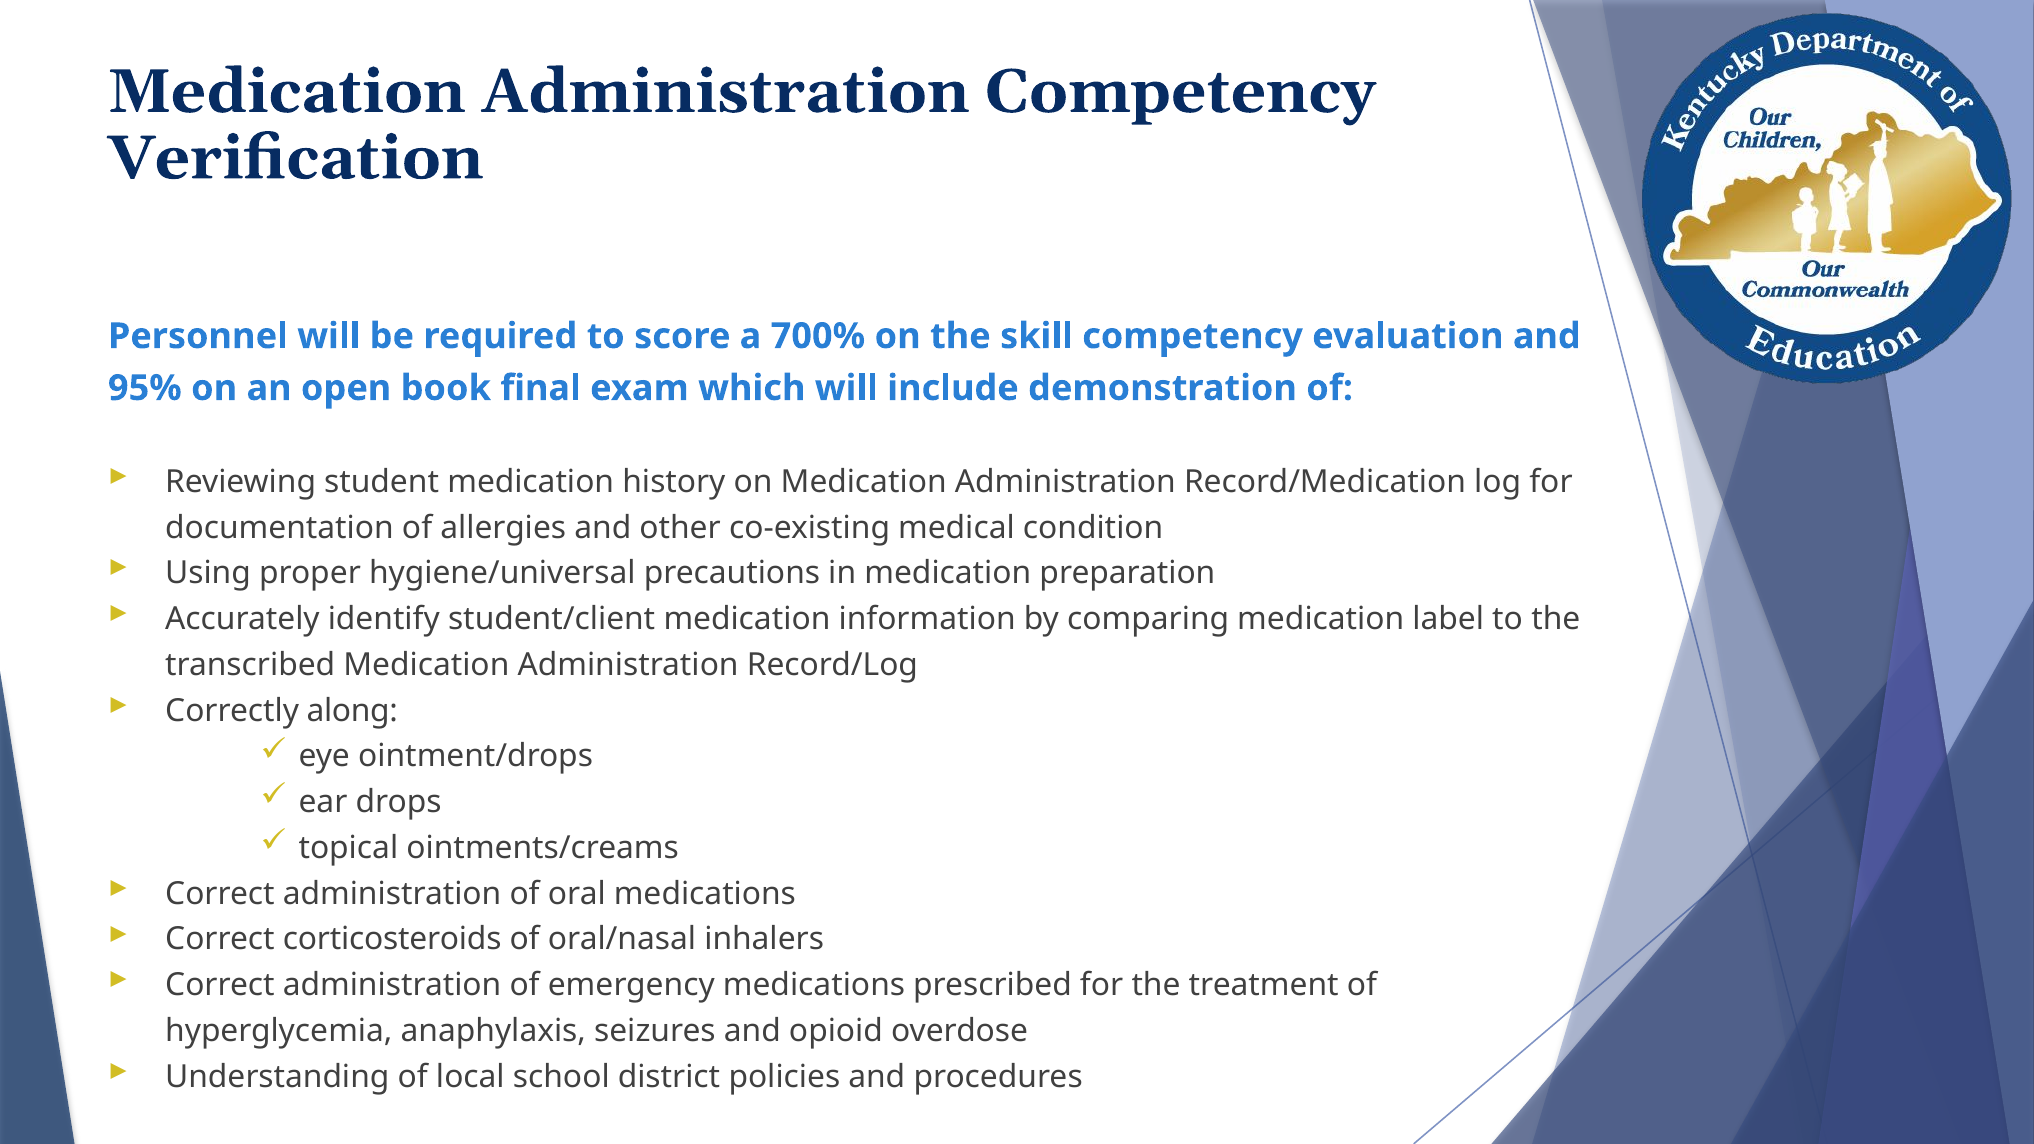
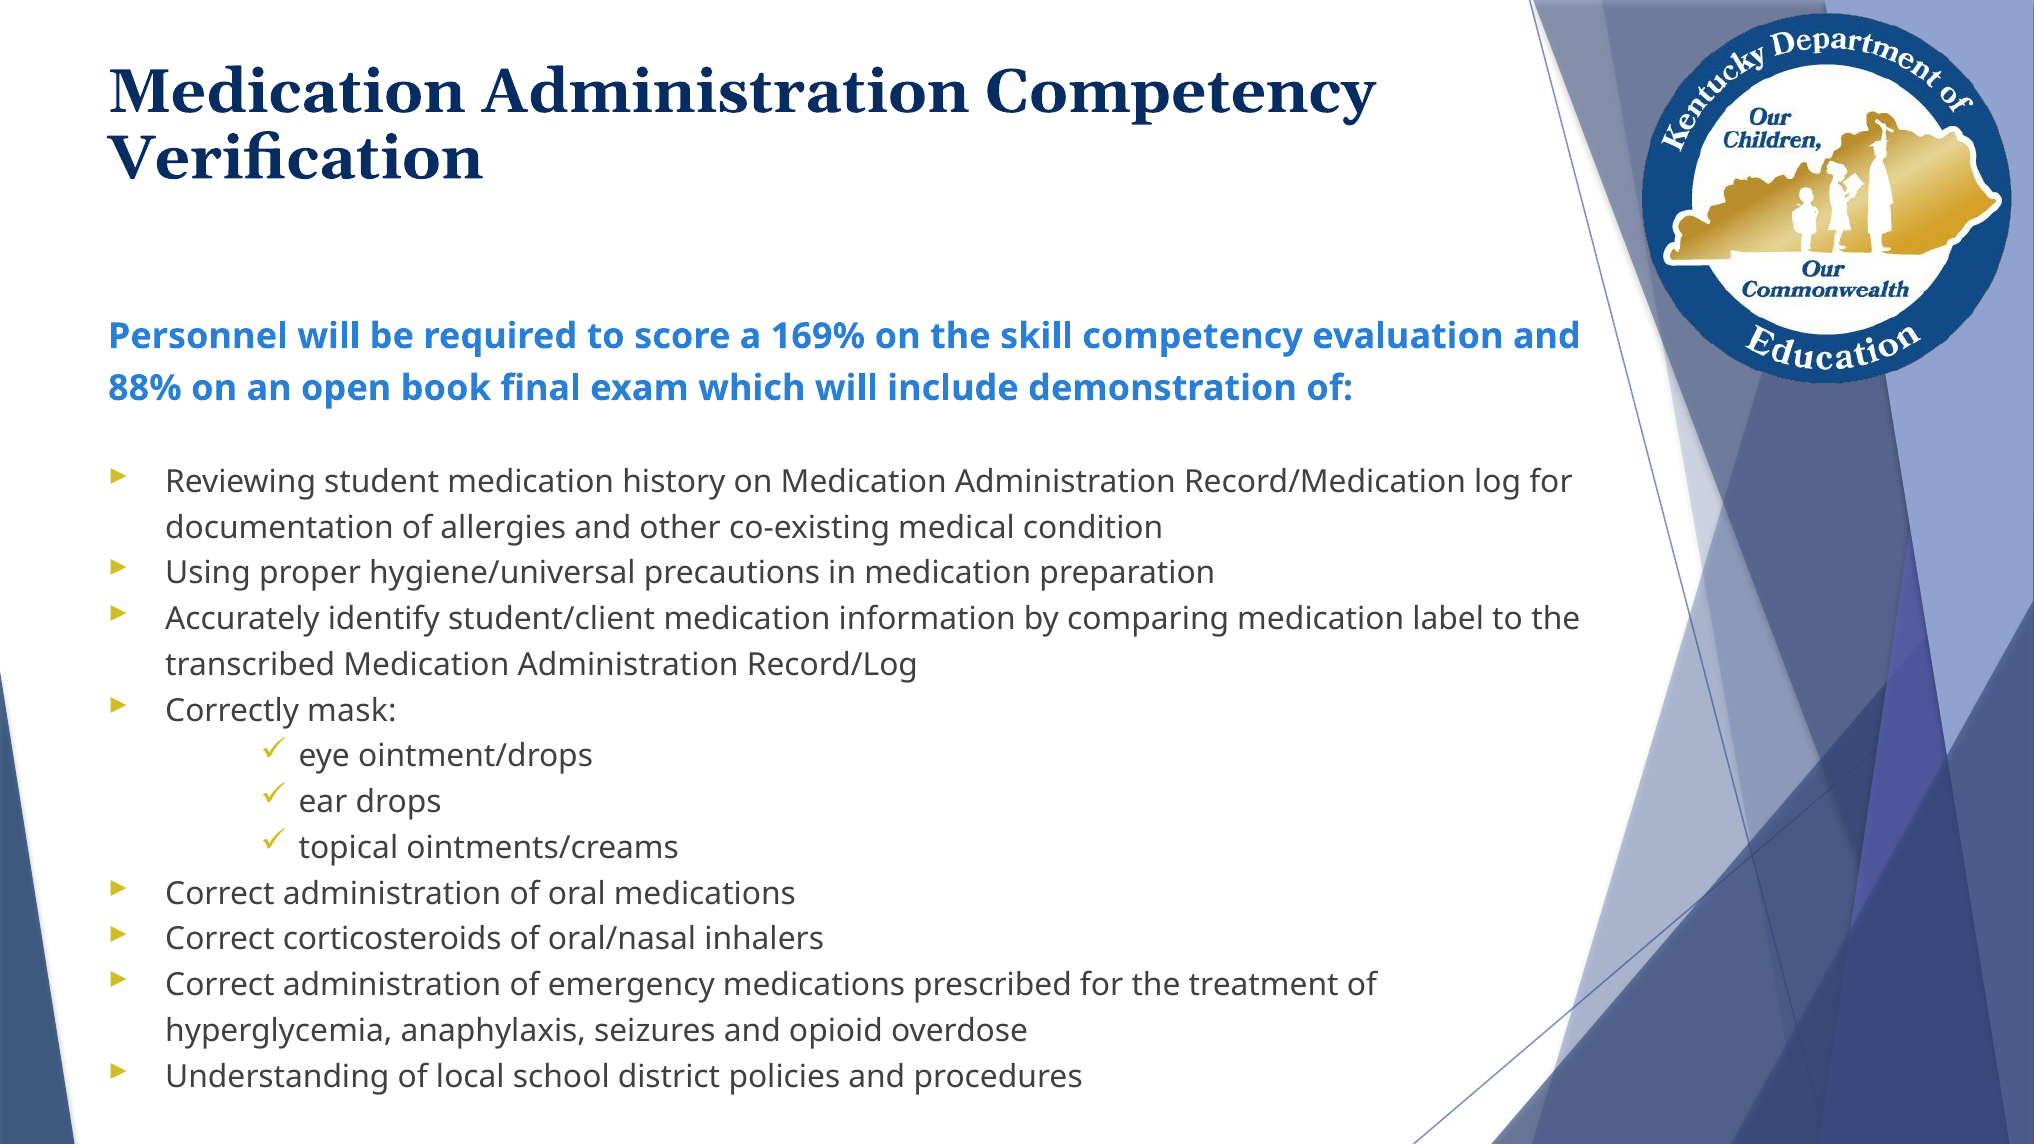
700%: 700% -> 169%
95%: 95% -> 88%
along: along -> mask
